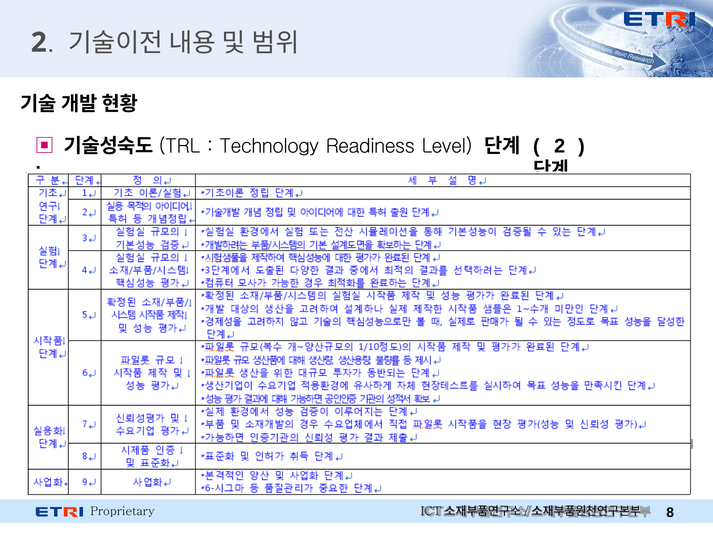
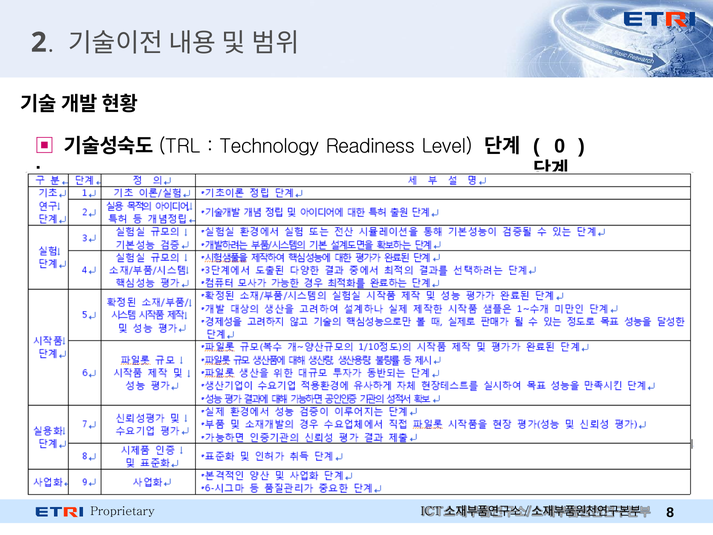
2 at (560, 146): 2 -> 0
